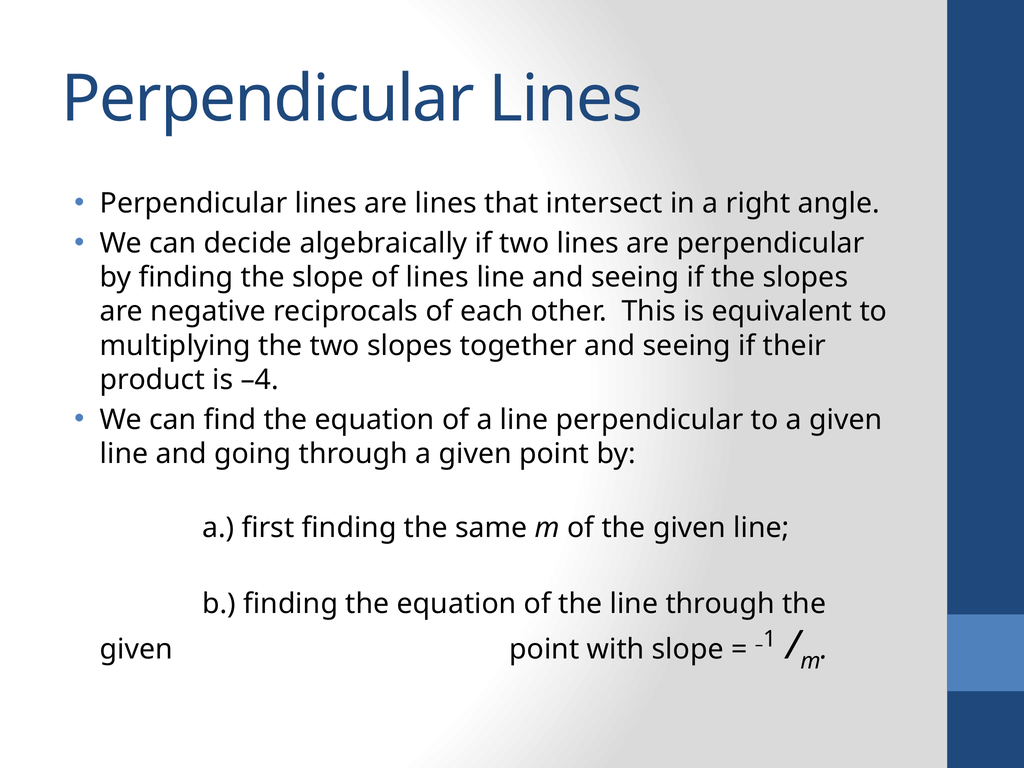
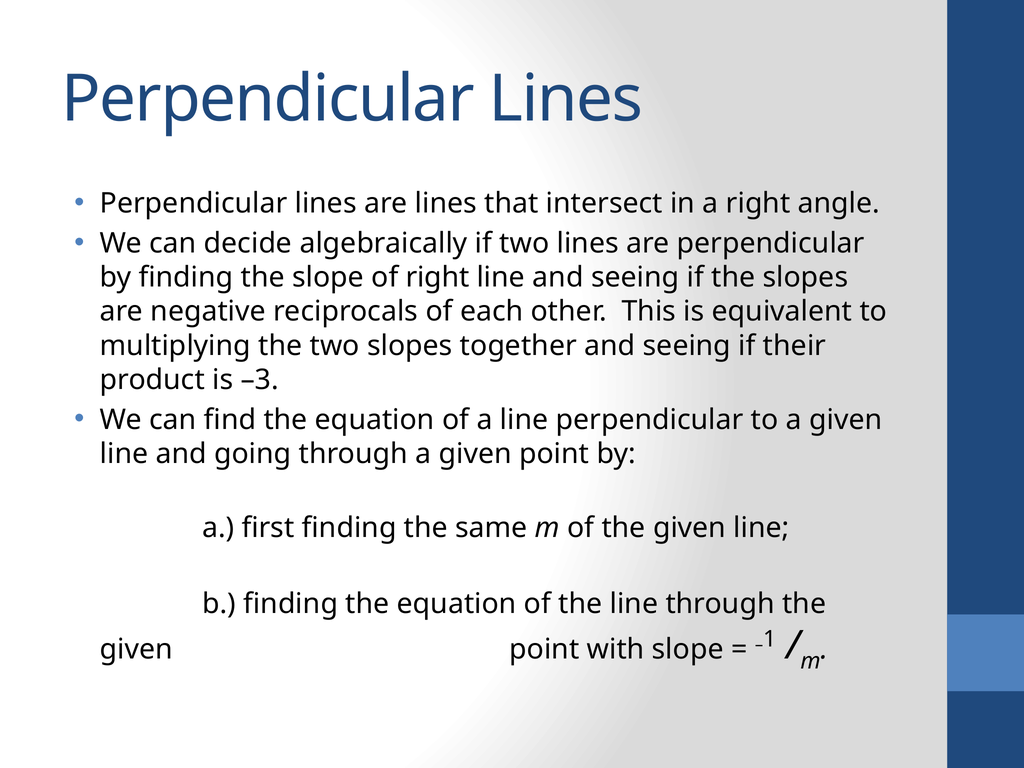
of lines: lines -> right
–4: –4 -> –3
